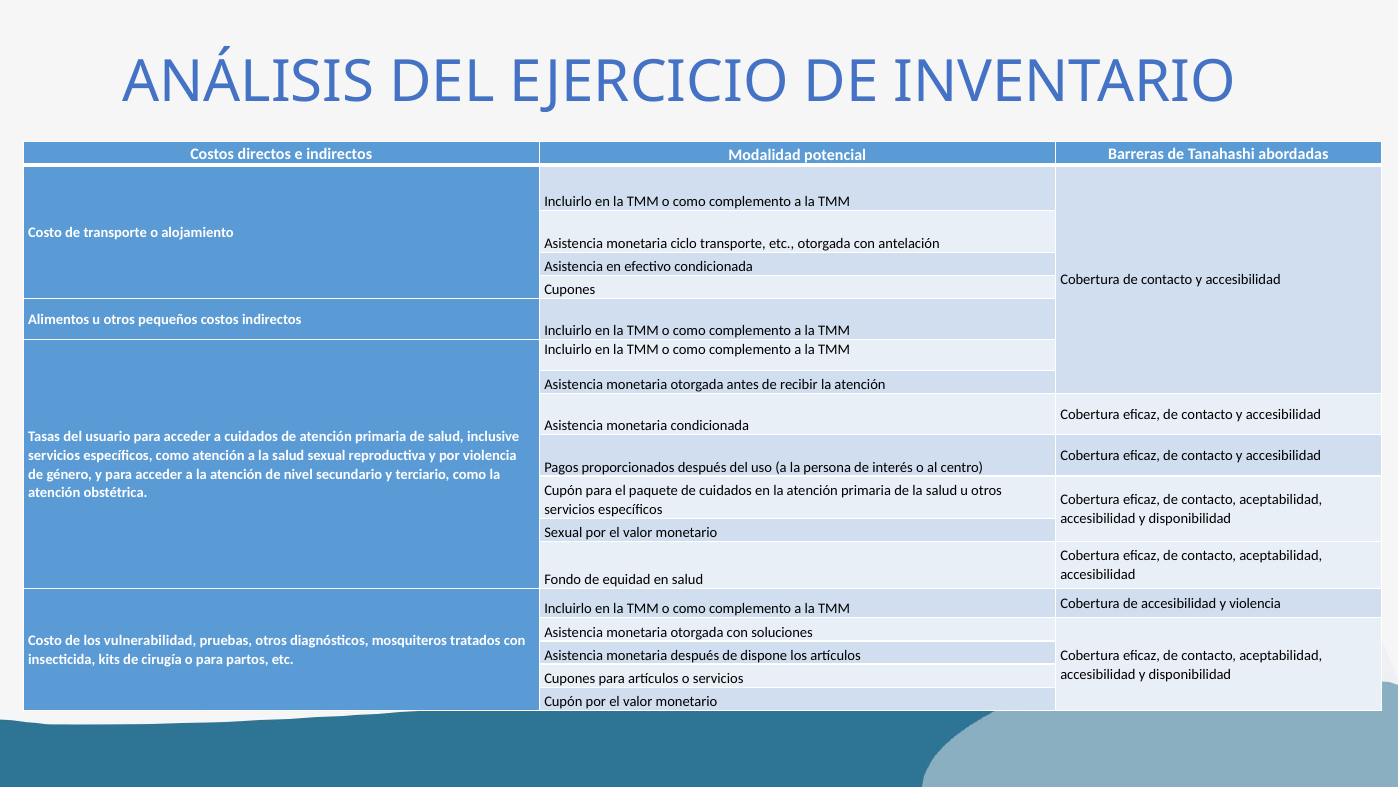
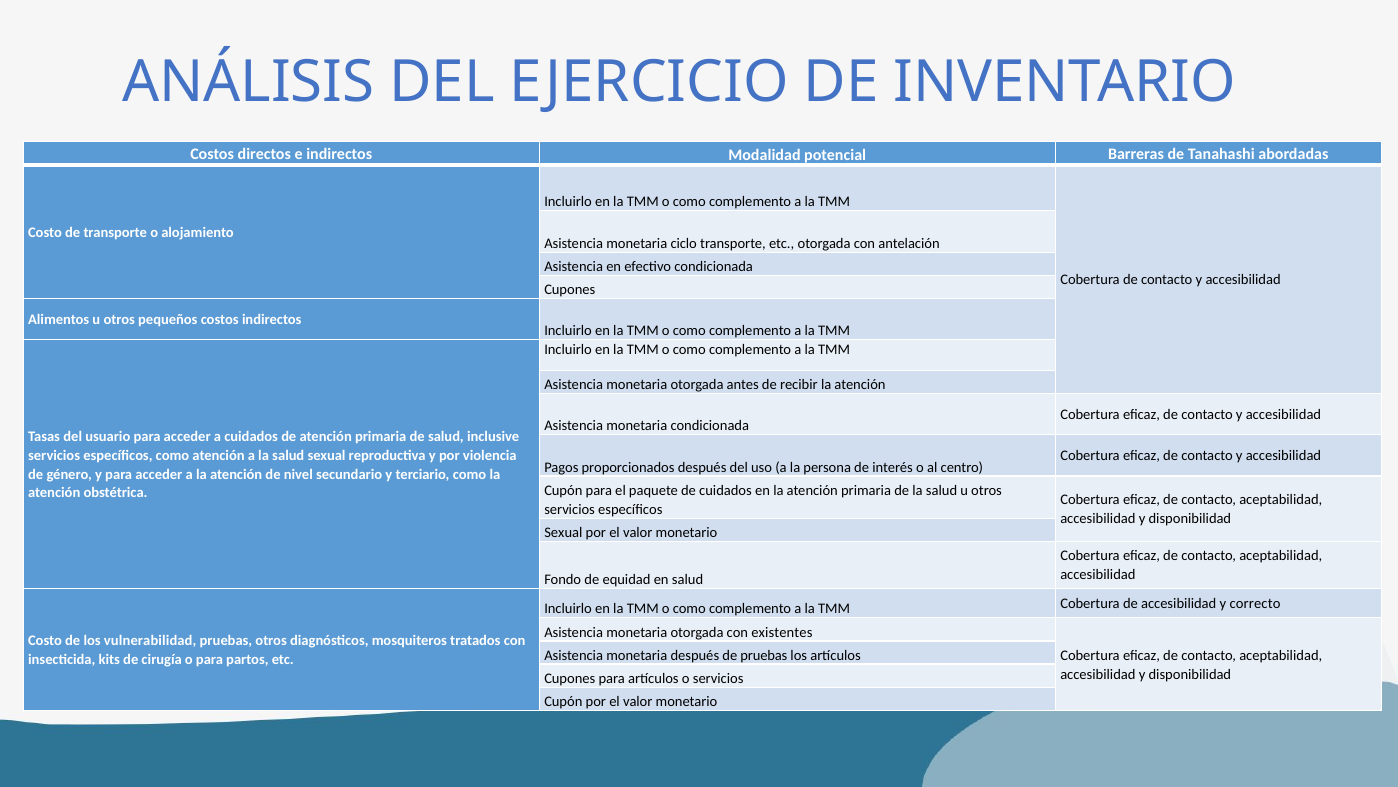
y violencia: violencia -> correcto
soluciones: soluciones -> existentes
de dispone: dispone -> pruebas
